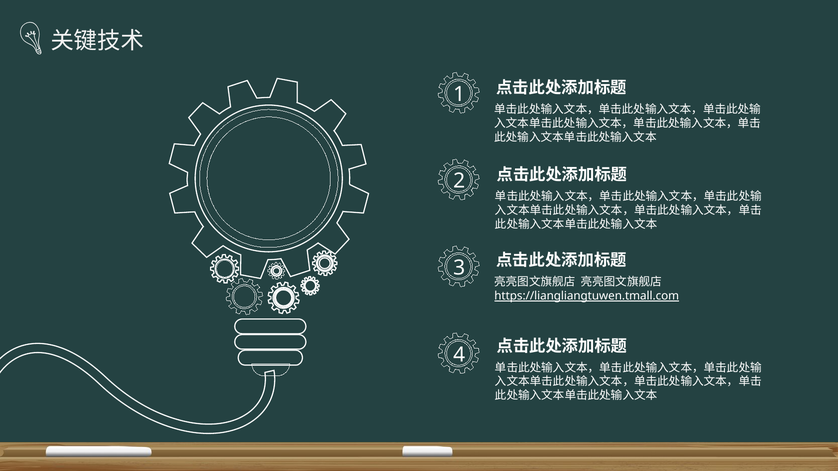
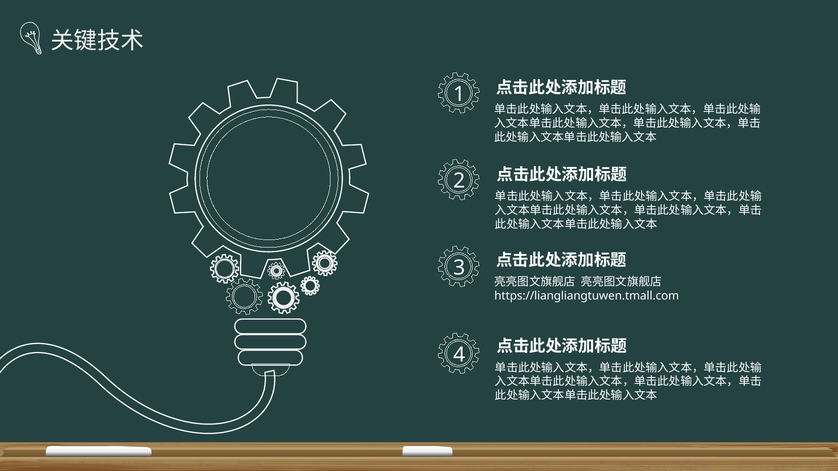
https://liangliangtuwen.tmall.com underline: present -> none
